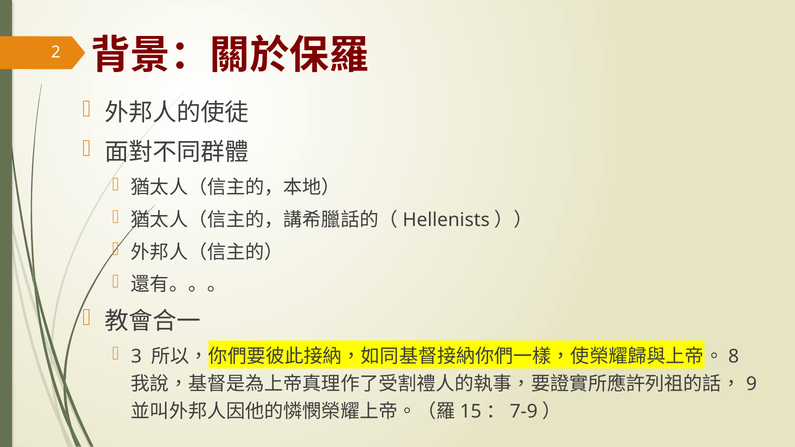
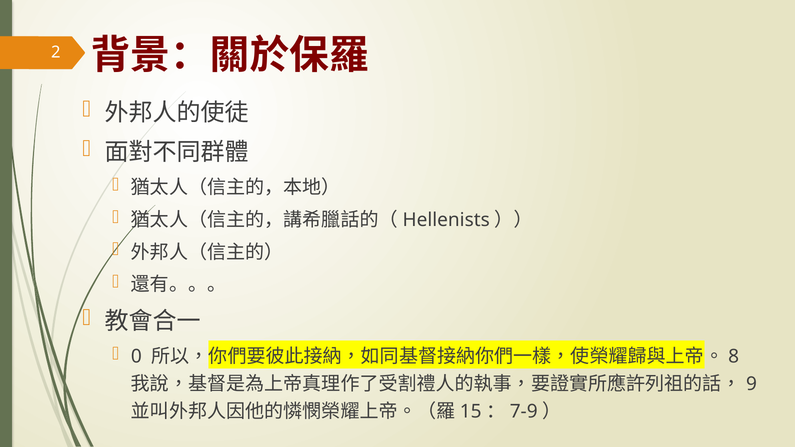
3: 3 -> 0
